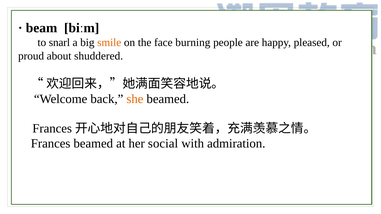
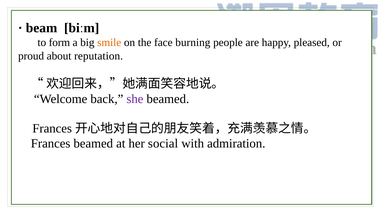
snarl: snarl -> form
shuddered: shuddered -> reputation
she colour: orange -> purple
